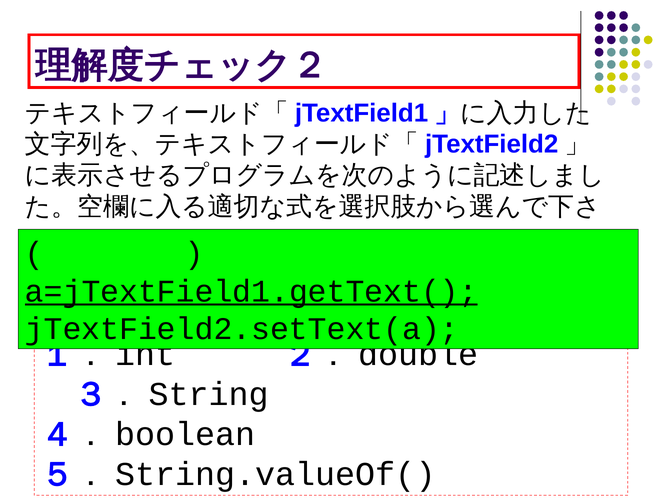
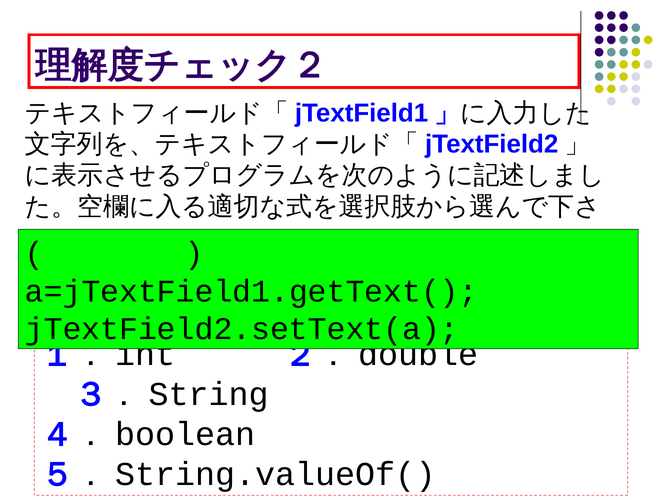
a=jTextField1.getText( underline: present -> none
